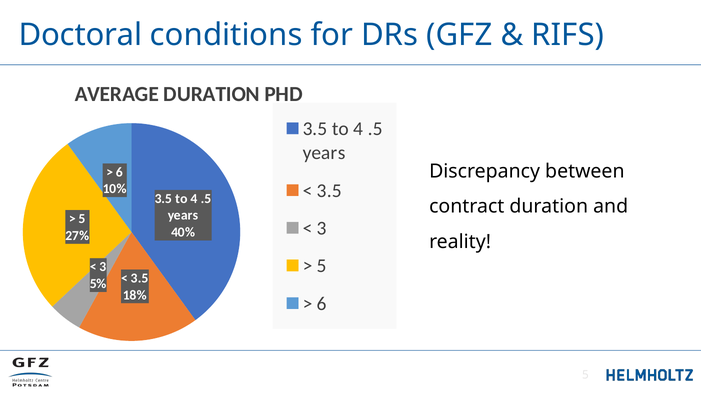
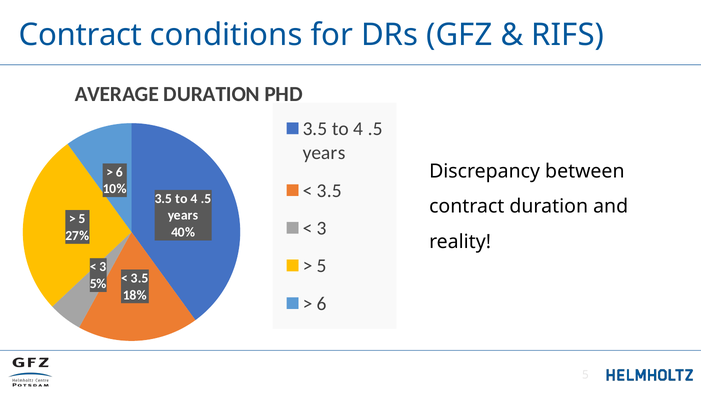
Doctoral at (80, 35): Doctoral -> Contract
